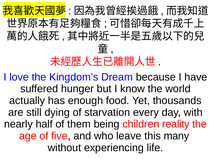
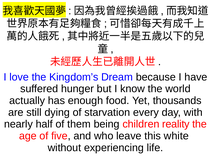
many: many -> white
